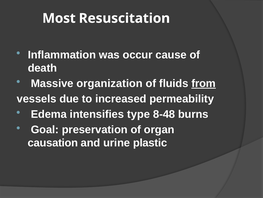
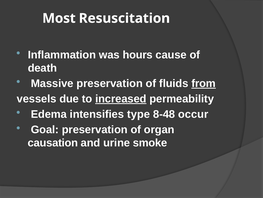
occur: occur -> hours
Massive organization: organization -> preservation
increased underline: none -> present
burns: burns -> occur
plastic: plastic -> smoke
